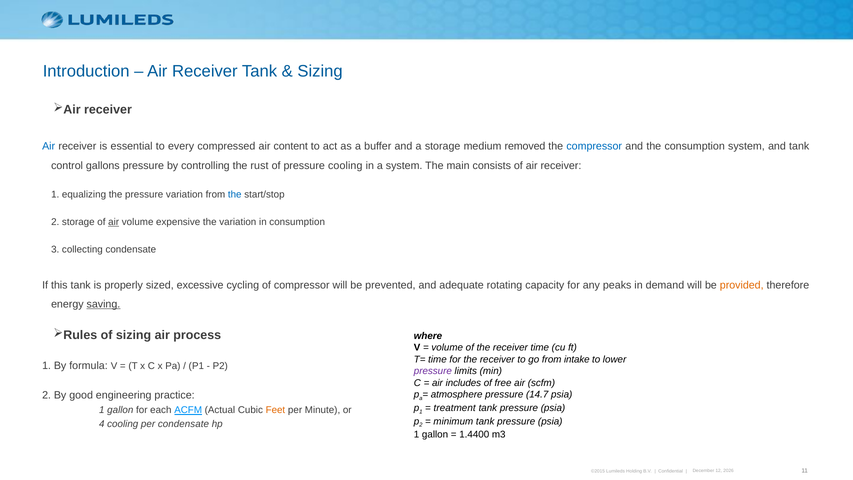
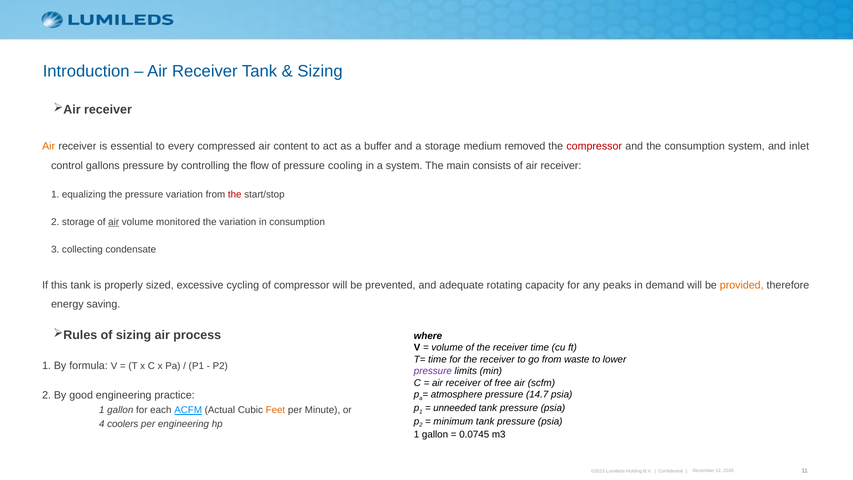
Air at (49, 146) colour: blue -> orange
compressor at (594, 146) colour: blue -> red
and tank: tank -> inlet
rust: rust -> flow
the at (235, 195) colour: blue -> red
expensive: expensive -> monitored
saving underline: present -> none
intake: intake -> waste
includes at (463, 383): includes -> receiver
treatment: treatment -> unneeded
4 cooling: cooling -> coolers
per condensate: condensate -> engineering
1.4400: 1.4400 -> 0.0745
